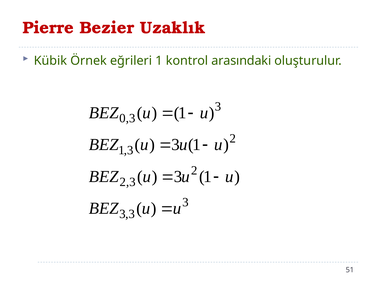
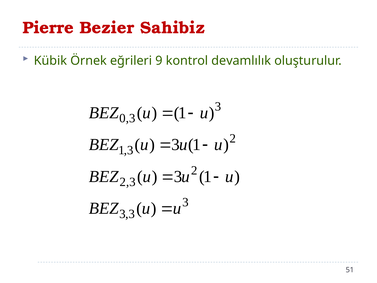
Uzaklık: Uzaklık -> Sahibiz
eğrileri 1: 1 -> 9
arasındaki: arasındaki -> devamlılık
